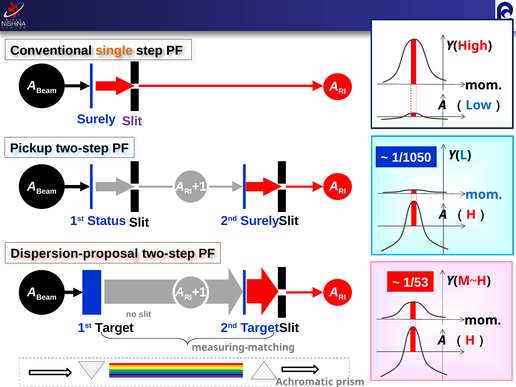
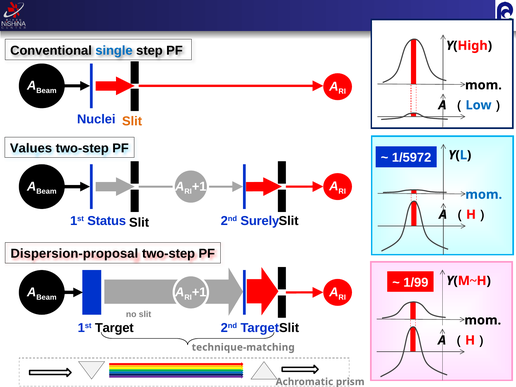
single colour: orange -> blue
Surely at (96, 119): Surely -> Nuclei
Slit at (132, 121) colour: purple -> orange
Pickup: Pickup -> Values
1/1050: 1/1050 -> 1/5972
1/53: 1/53 -> 1/99
measuring-matching: measuring-matching -> technique-matching
